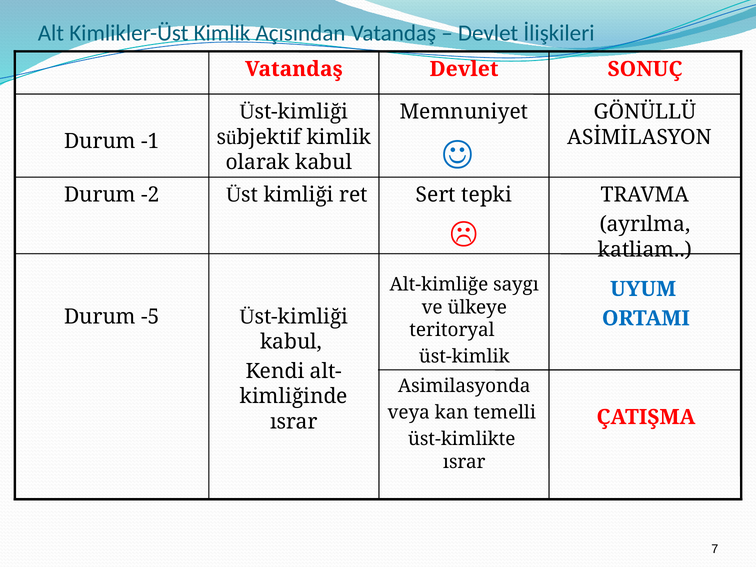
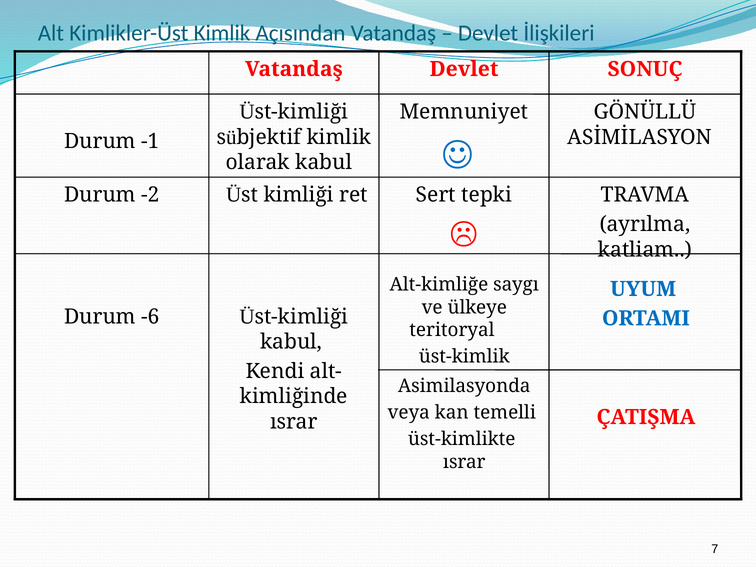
-5: -5 -> -6
